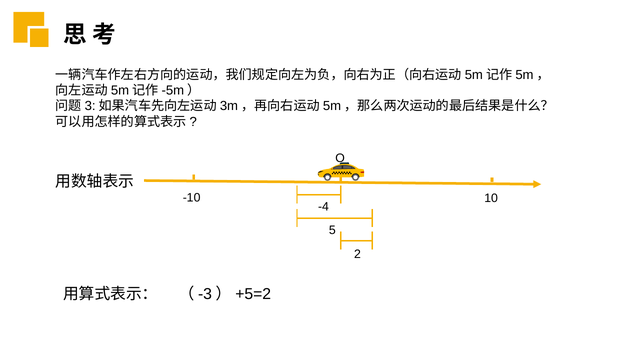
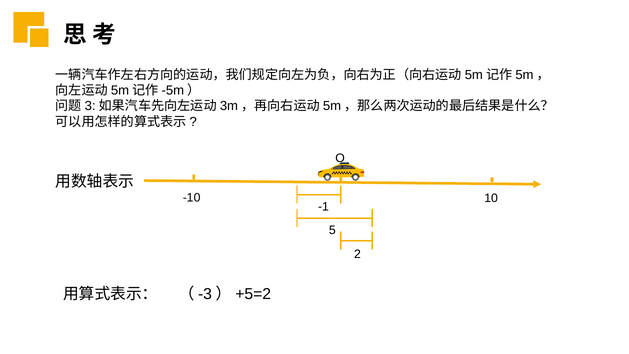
-4: -4 -> -1
